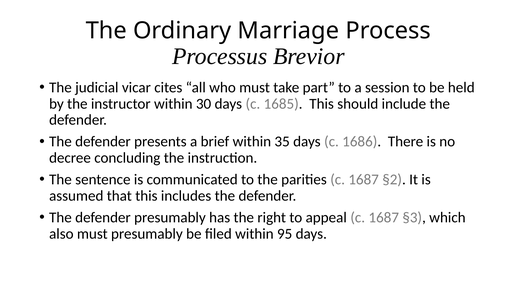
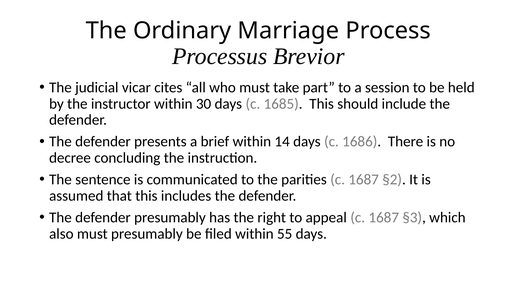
35: 35 -> 14
95: 95 -> 55
